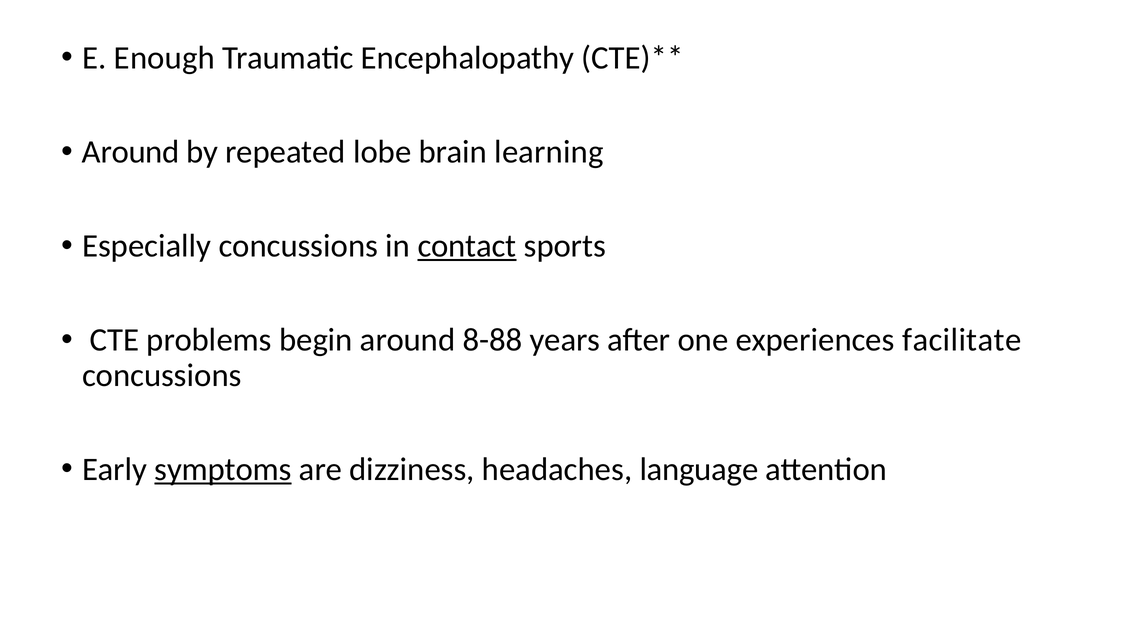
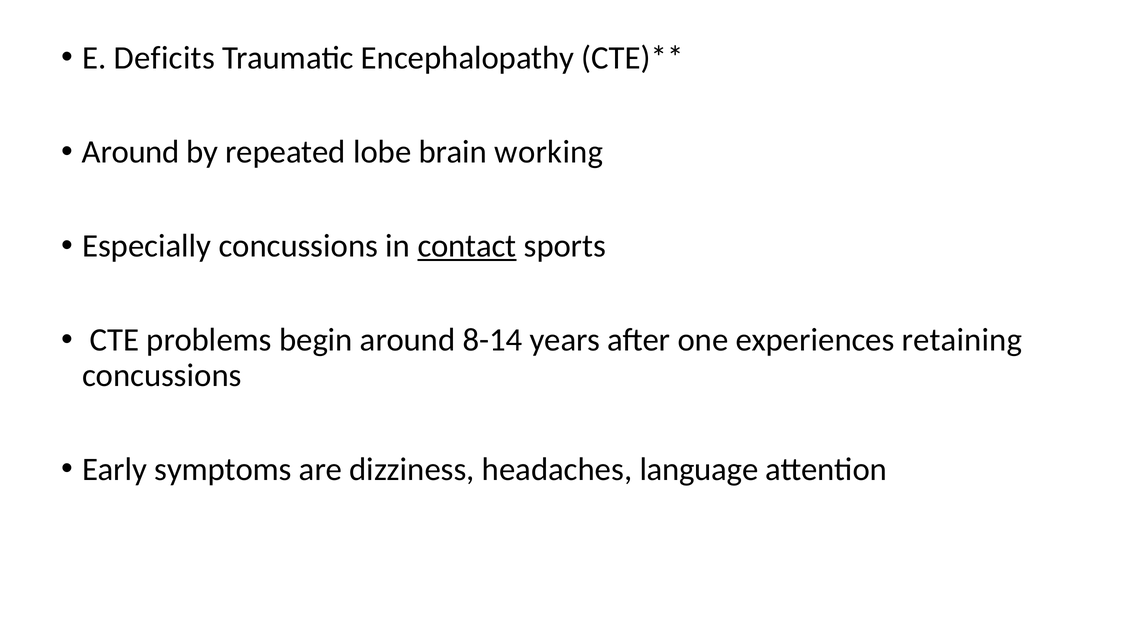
Enough: Enough -> Deficits
learning: learning -> working
8-88: 8-88 -> 8-14
facilitate: facilitate -> retaining
symptoms underline: present -> none
